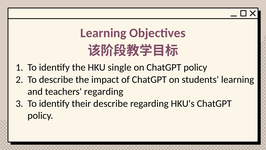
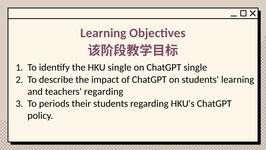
on ChatGPT policy: policy -> single
identify at (54, 103): identify -> periods
their describe: describe -> students
